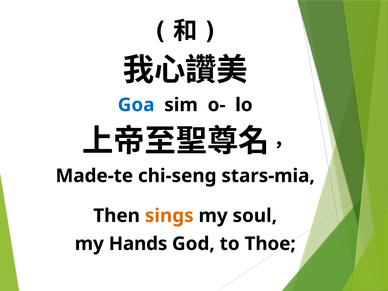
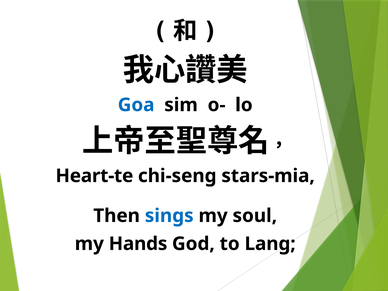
Made-te: Made-te -> Heart-te
sings colour: orange -> blue
Thoe: Thoe -> Lang
